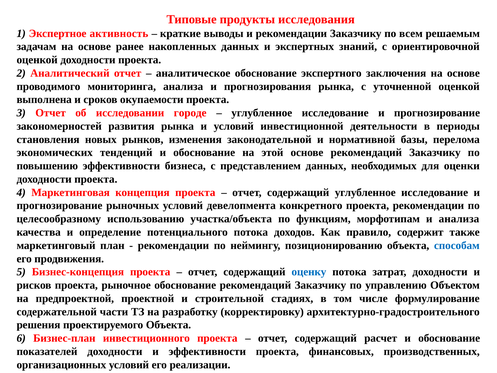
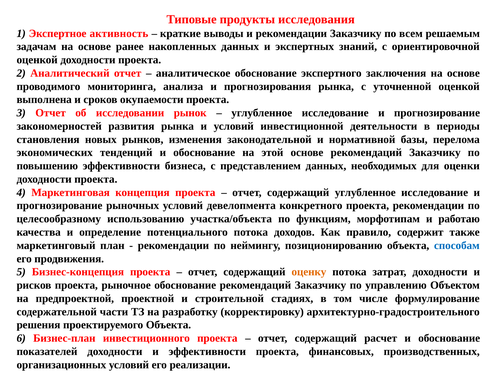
городе: городе -> рынок
и анализа: анализа -> работаю
оценку colour: blue -> orange
